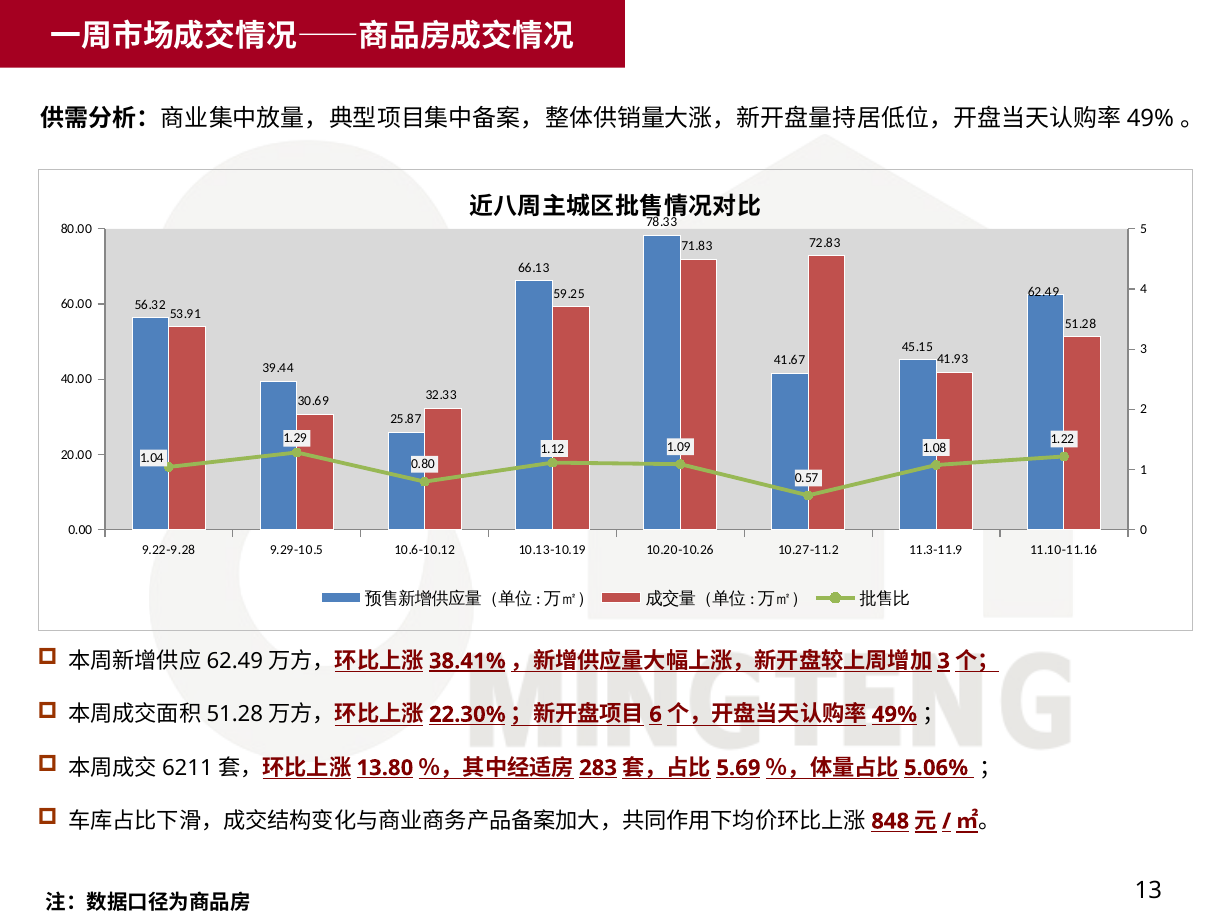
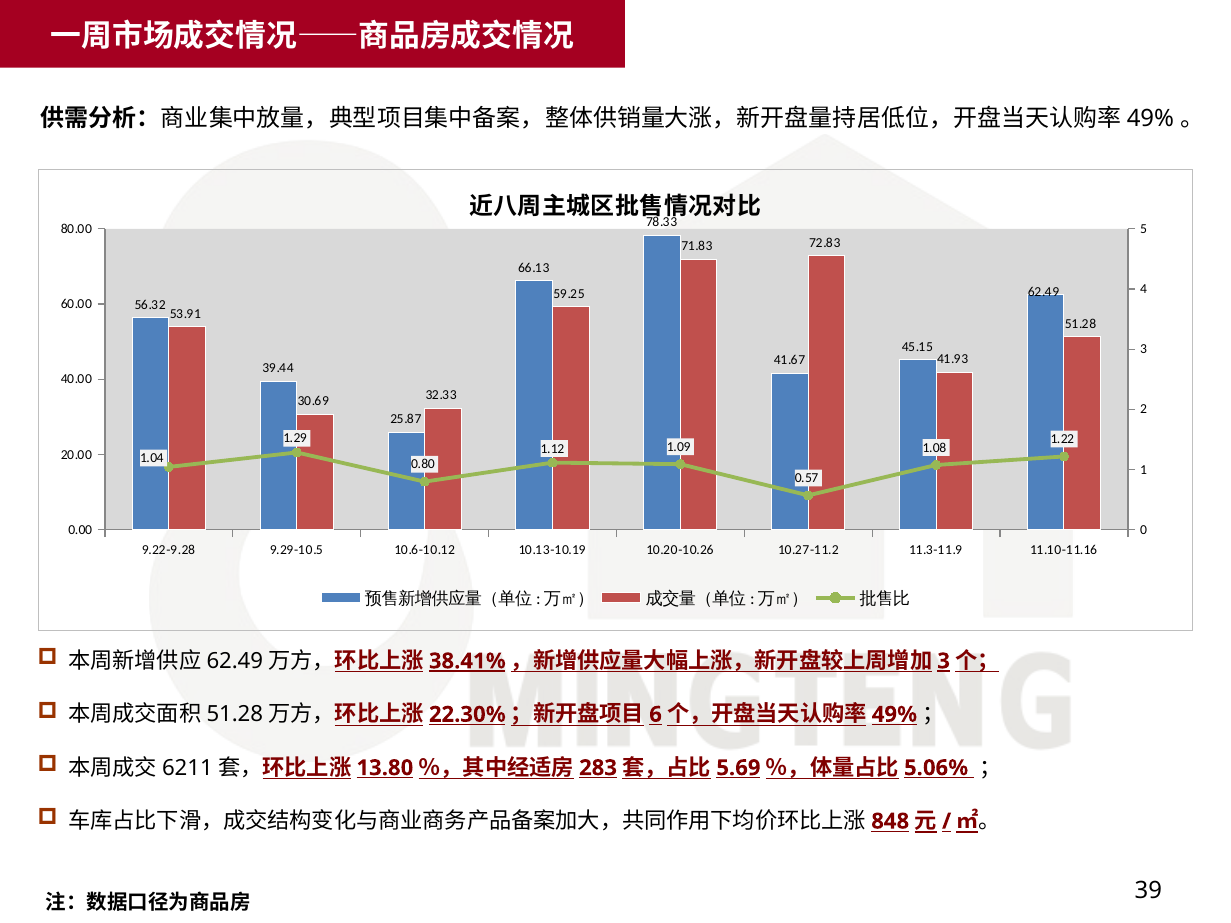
13: 13 -> 39
